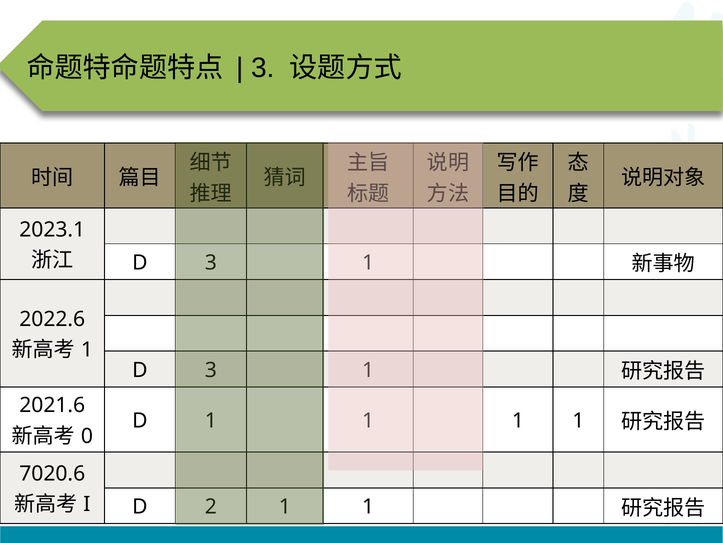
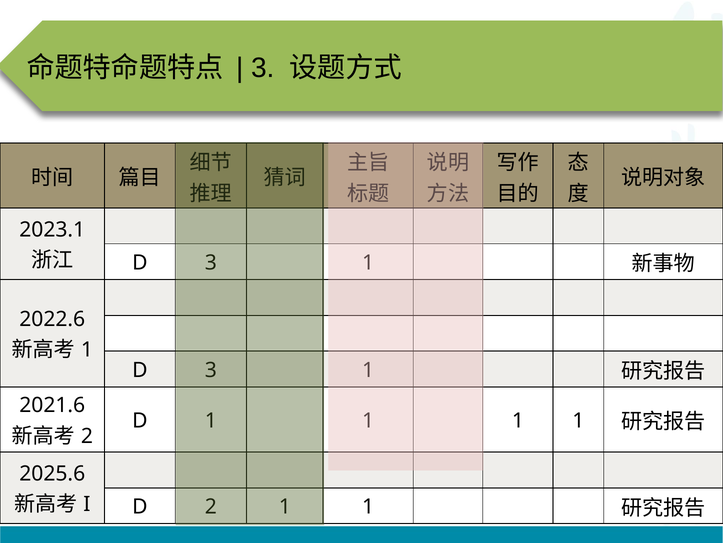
0 at (87, 435): 0 -> 2
7020.6: 7020.6 -> 2025.6
